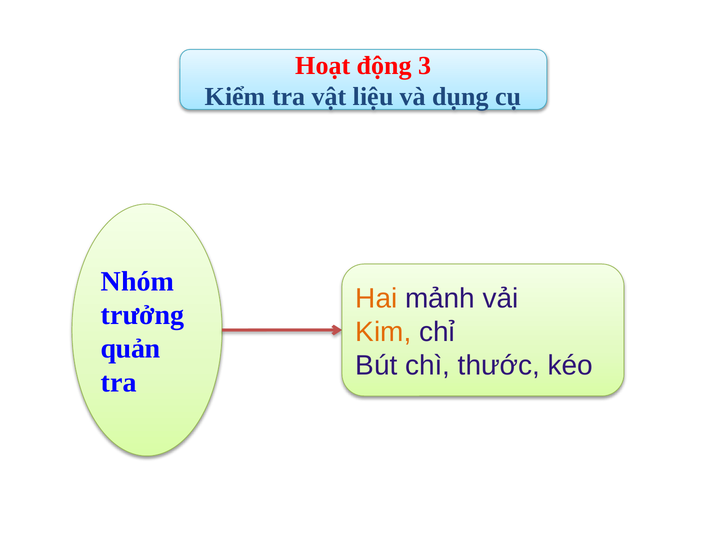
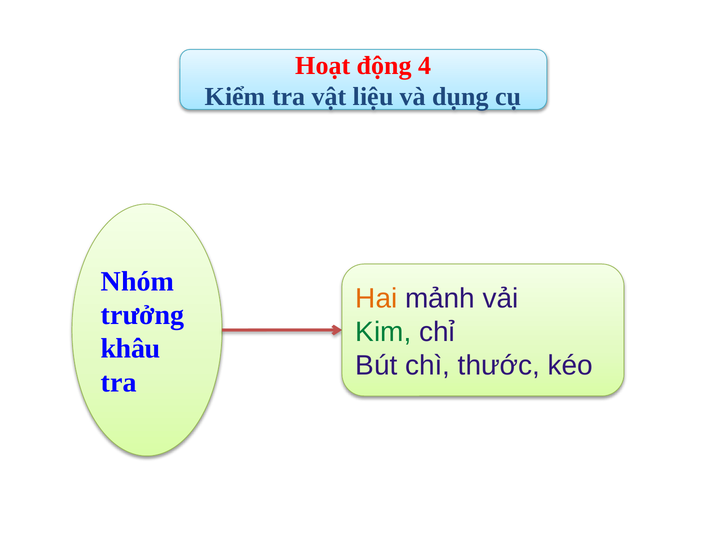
3: 3 -> 4
Kim colour: orange -> green
quản: quản -> khâu
